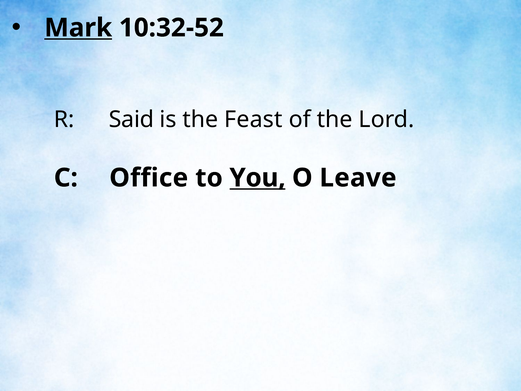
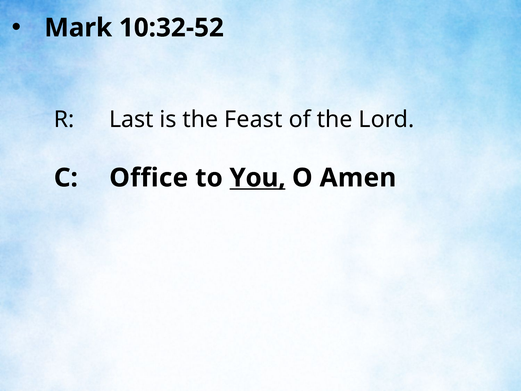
Mark underline: present -> none
Said: Said -> Last
Leave: Leave -> Amen
